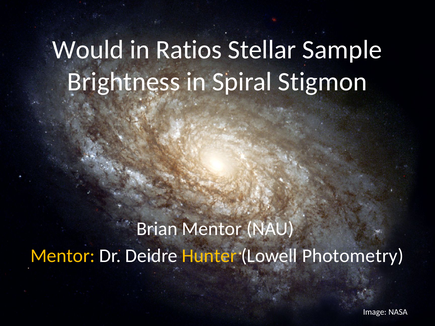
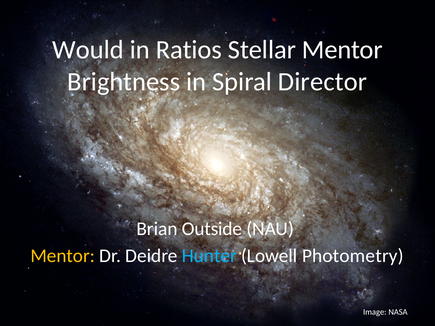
Stellar Sample: Sample -> Mentor
Stigmon: Stigmon -> Director
Brian Mentor: Mentor -> Outside
Hunter colour: yellow -> light blue
